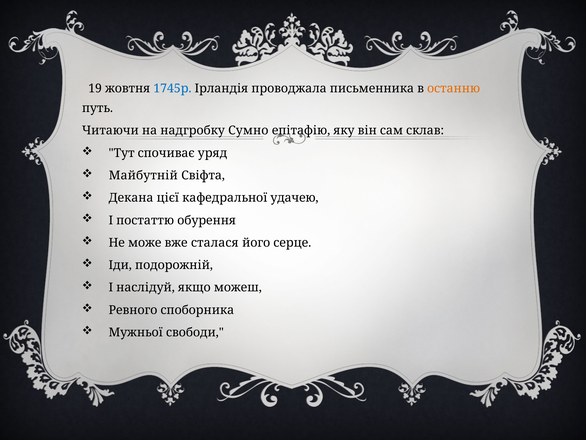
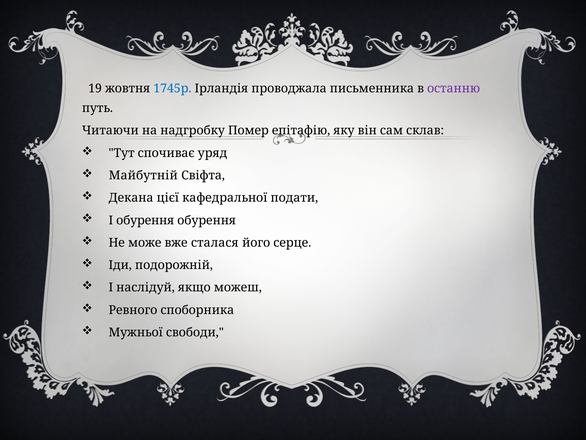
останню colour: orange -> purple
Сумно: Сумно -> Помер
удачею: удачею -> подати
І постаттю: постаттю -> обурення
